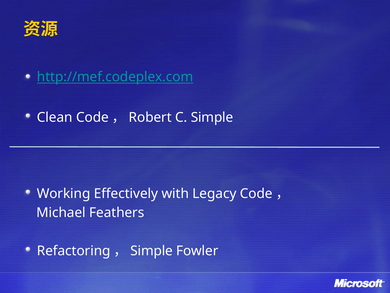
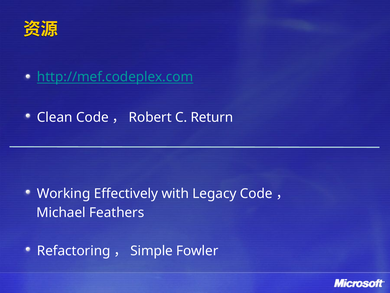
C Simple: Simple -> Return
